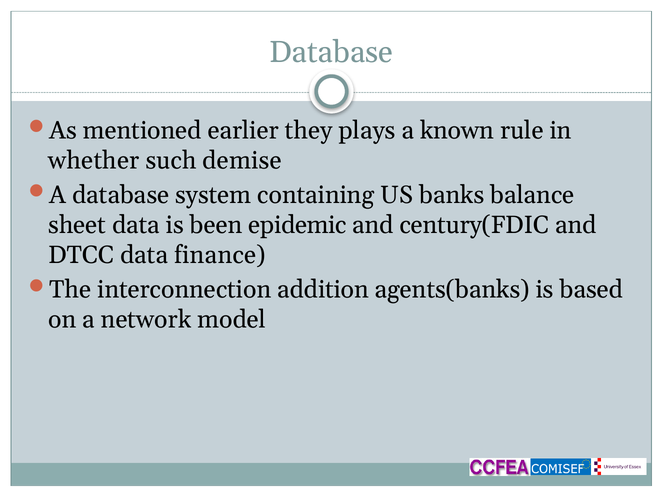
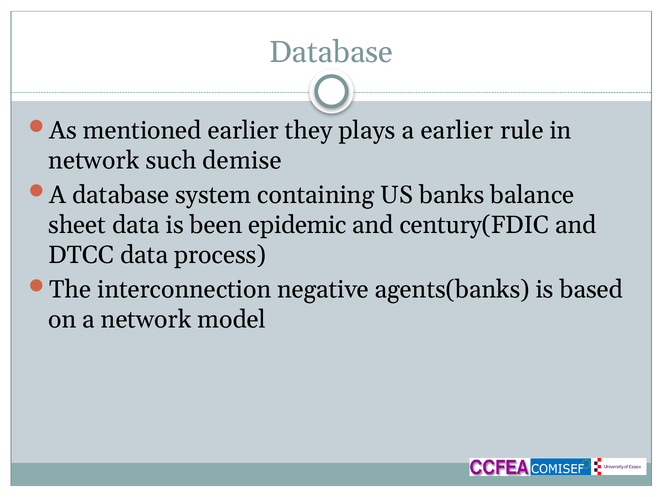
a known: known -> earlier
whether at (94, 161): whether -> network
finance: finance -> process
addition: addition -> negative
